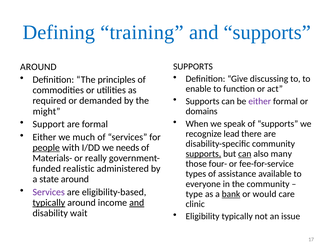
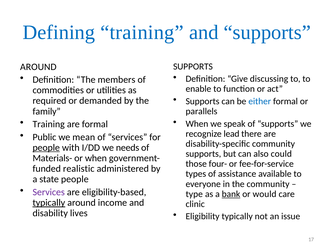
principles: principles -> members
either at (260, 101) colour: purple -> blue
might: might -> family
domains: domains -> parallels
Support at (49, 124): Support -> Training
Either at (44, 137): Either -> Public
much: much -> mean
supports at (203, 154) underline: present -> none
can at (245, 154) underline: present -> none
many: many -> could
or really: really -> when
state around: around -> people
and at (137, 202) underline: present -> none
wait: wait -> lives
